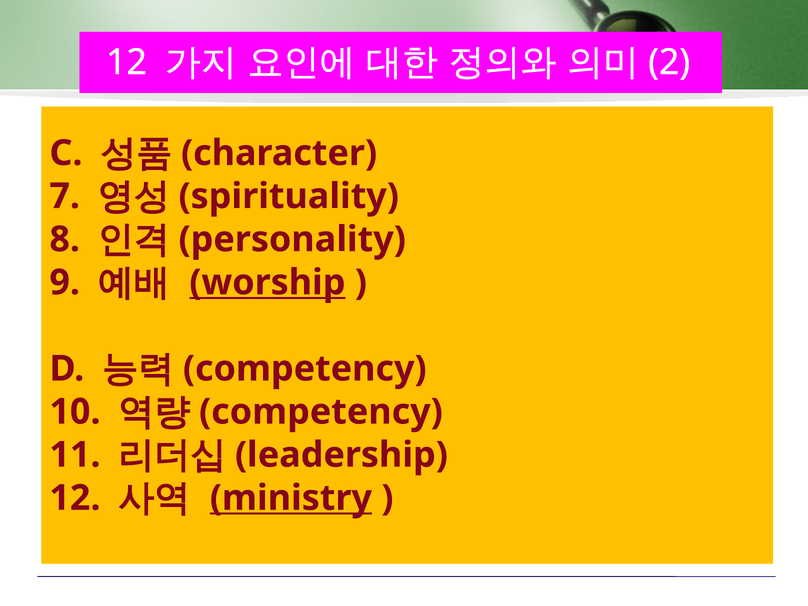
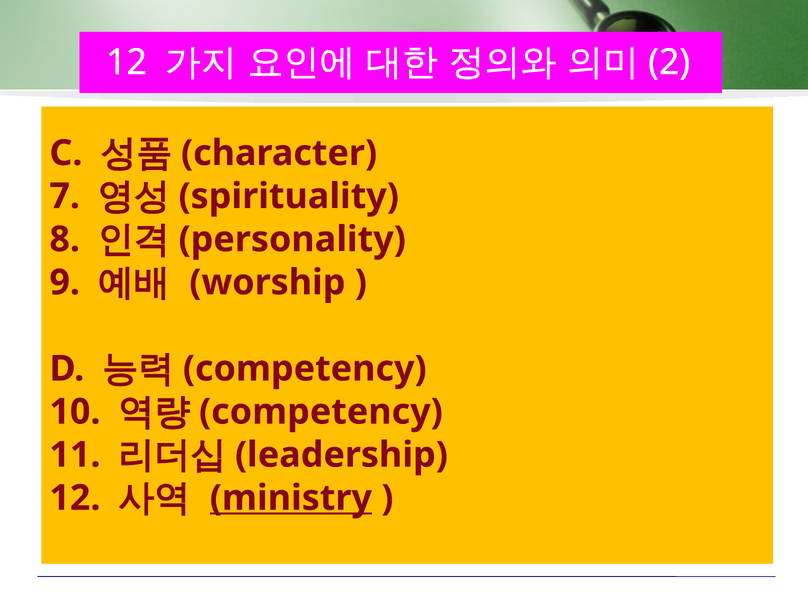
worship underline: present -> none
